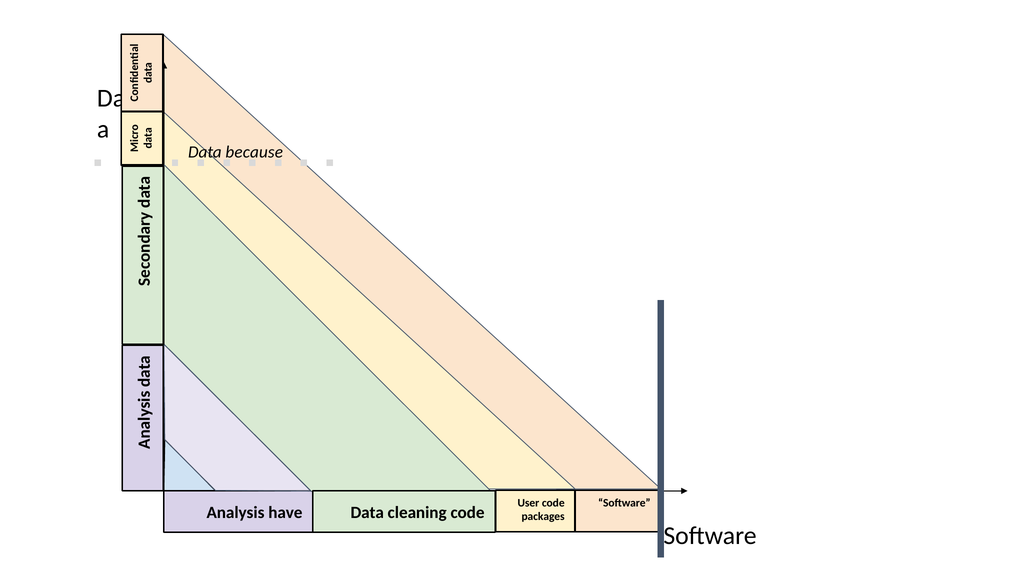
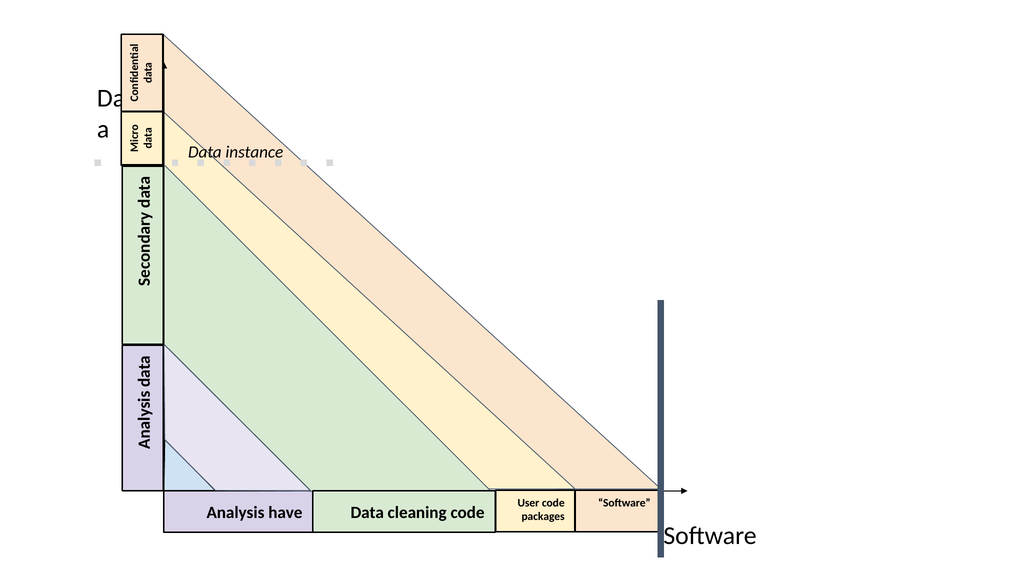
because: because -> instance
